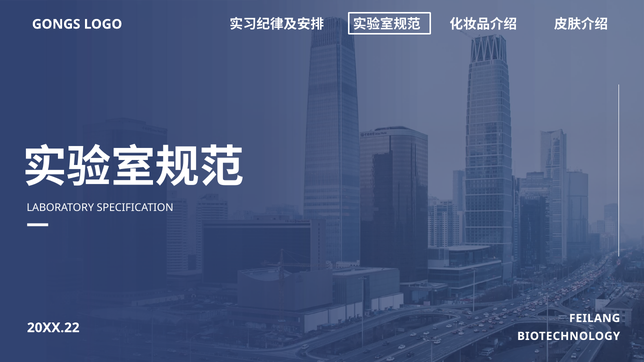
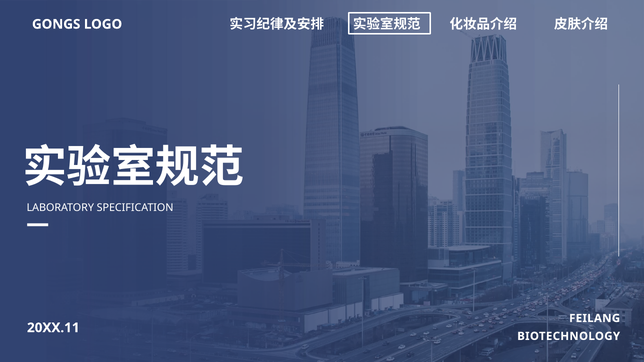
20XX.22: 20XX.22 -> 20XX.11
